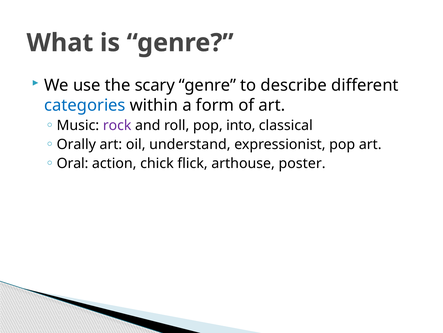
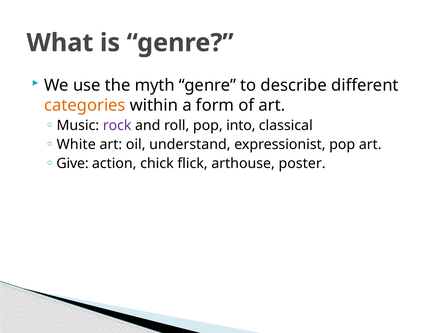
scary: scary -> myth
categories colour: blue -> orange
Orally: Orally -> White
Oral: Oral -> Give
